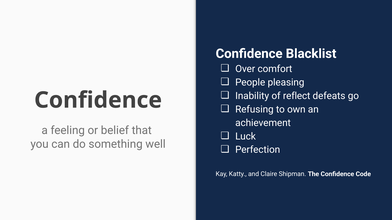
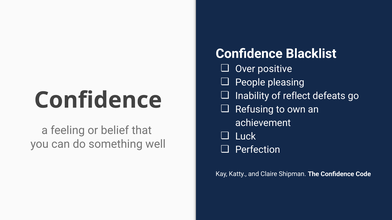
comfort: comfort -> positive
